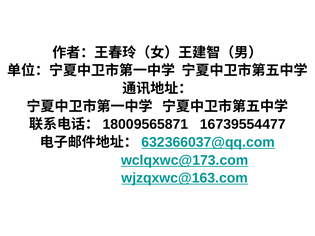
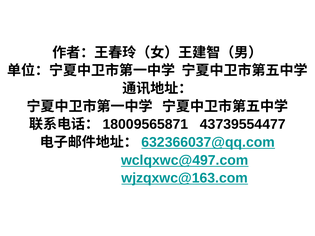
16739554477: 16739554477 -> 43739554477
wclqxwc@173.com: wclqxwc@173.com -> wclqxwc@497.com
